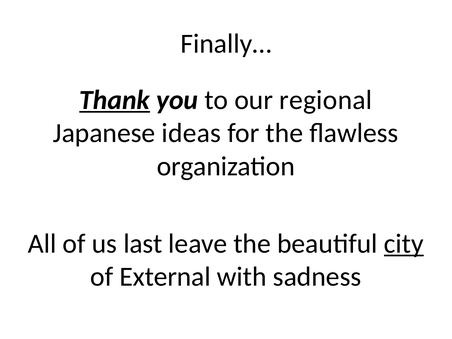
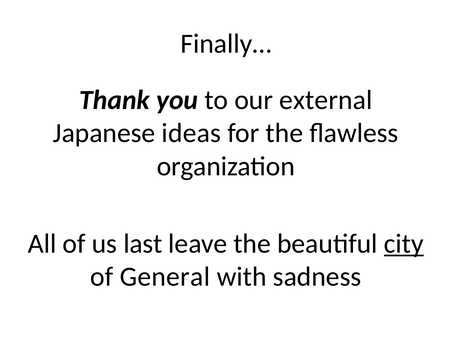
Thank underline: present -> none
regional: regional -> external
External: External -> General
